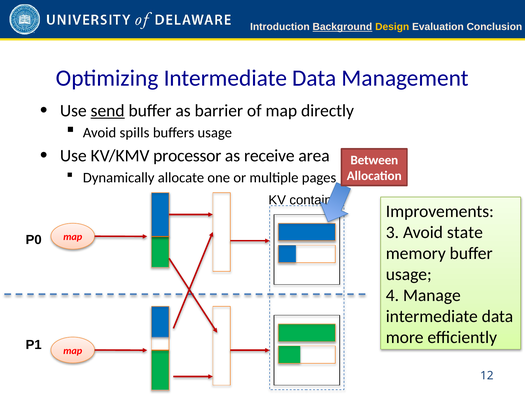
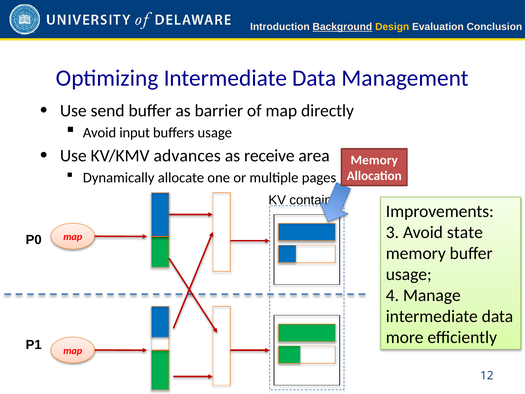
send underline: present -> none
spills: spills -> input
processor: processor -> advances
Between at (374, 160): Between -> Memory
